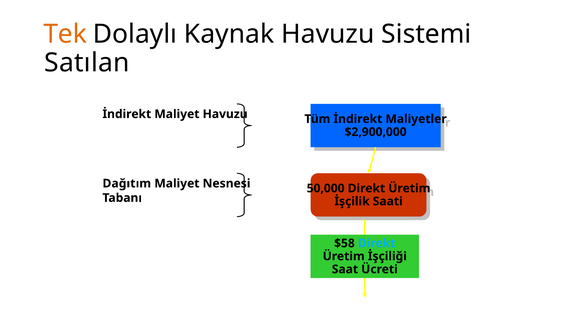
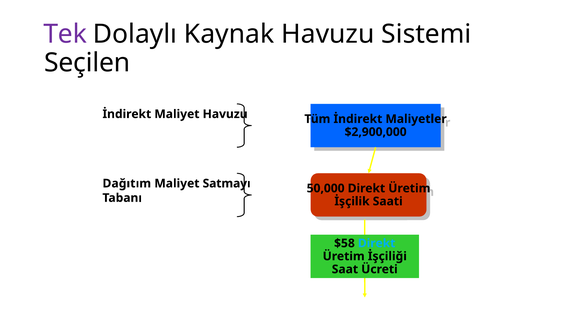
Tek colour: orange -> purple
Satılan: Satılan -> Seçilen
Nesnesi: Nesnesi -> Satmayı
